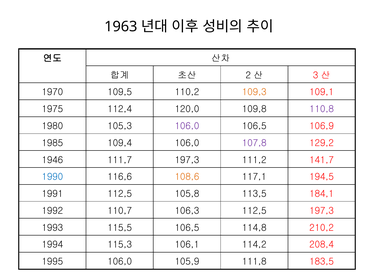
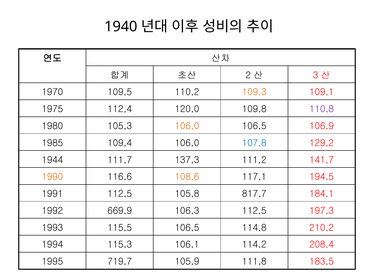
1963: 1963 -> 1940
106,0 at (187, 126) colour: purple -> orange
107,8 colour: purple -> blue
1946: 1946 -> 1944
111,7 197,3: 197,3 -> 137,3
1990 colour: blue -> orange
113,5: 113,5 -> 817,7
110,7: 110,7 -> 669,9
1995 106,0: 106,0 -> 719,7
